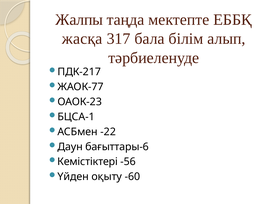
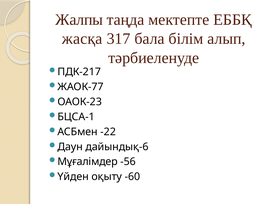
бағыттары-6: бағыттары-6 -> дайындық-6
Кемістіктері: Кемістіктері -> Мұғалімдер
